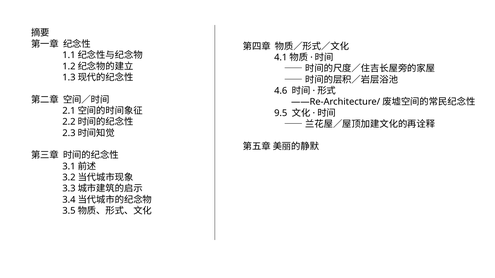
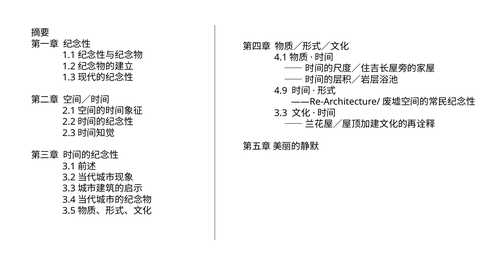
4.6: 4.6 -> 4.9
9.5: 9.5 -> 3.3
